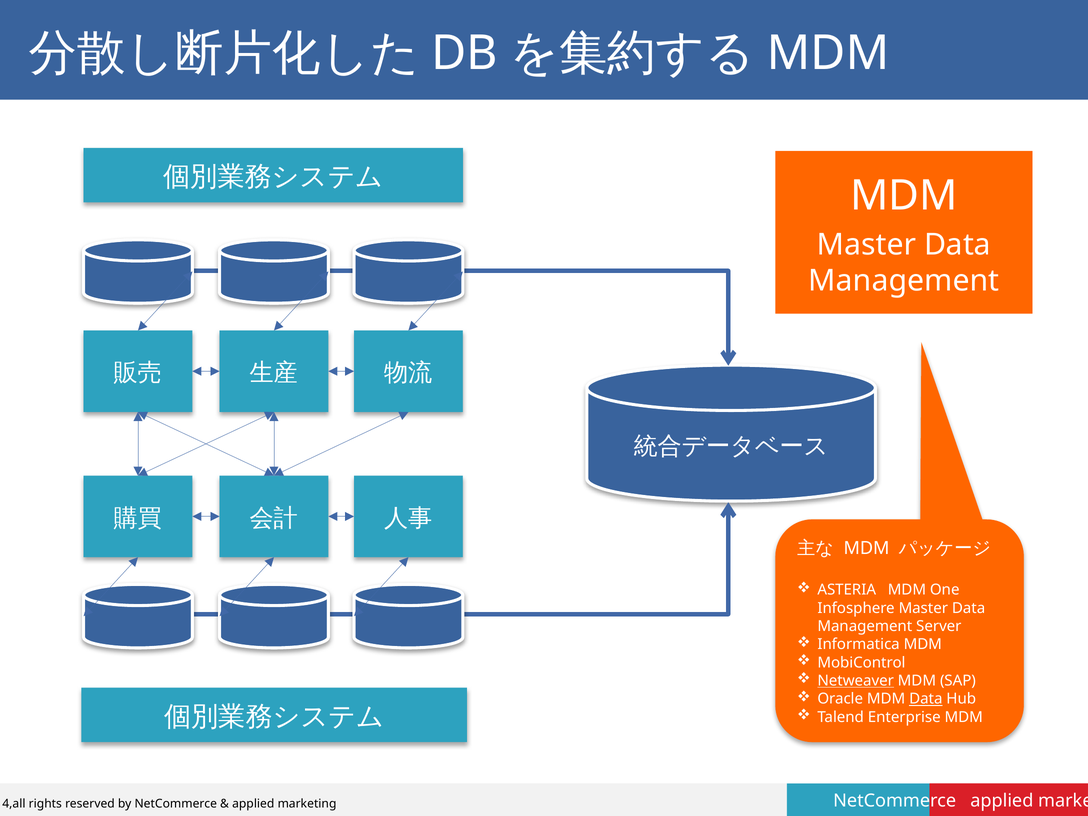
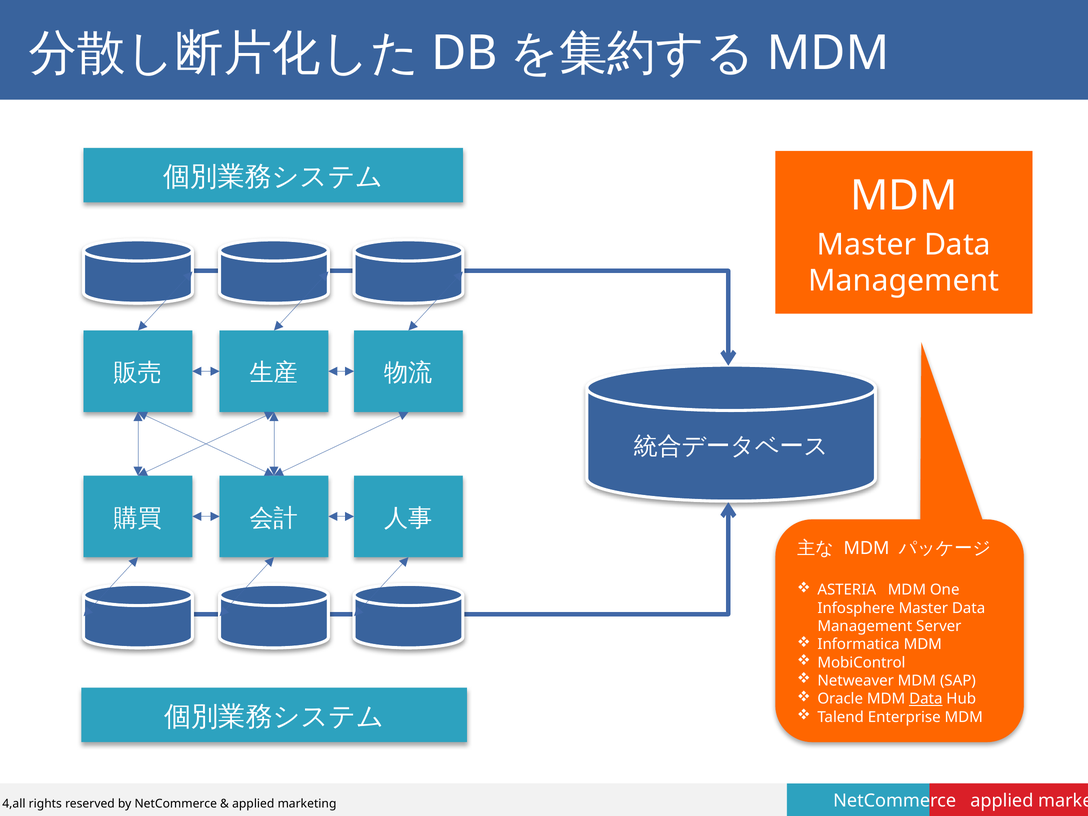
Netweaver underline: present -> none
